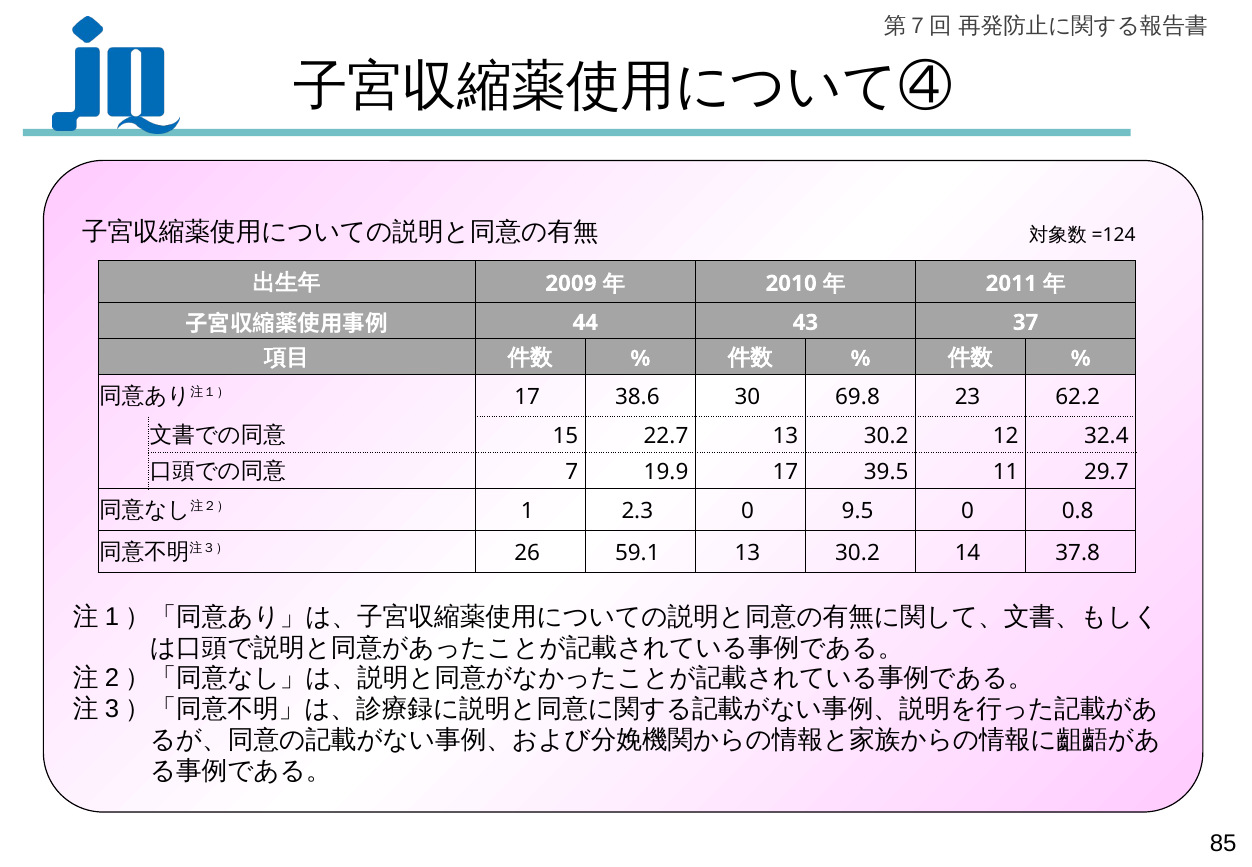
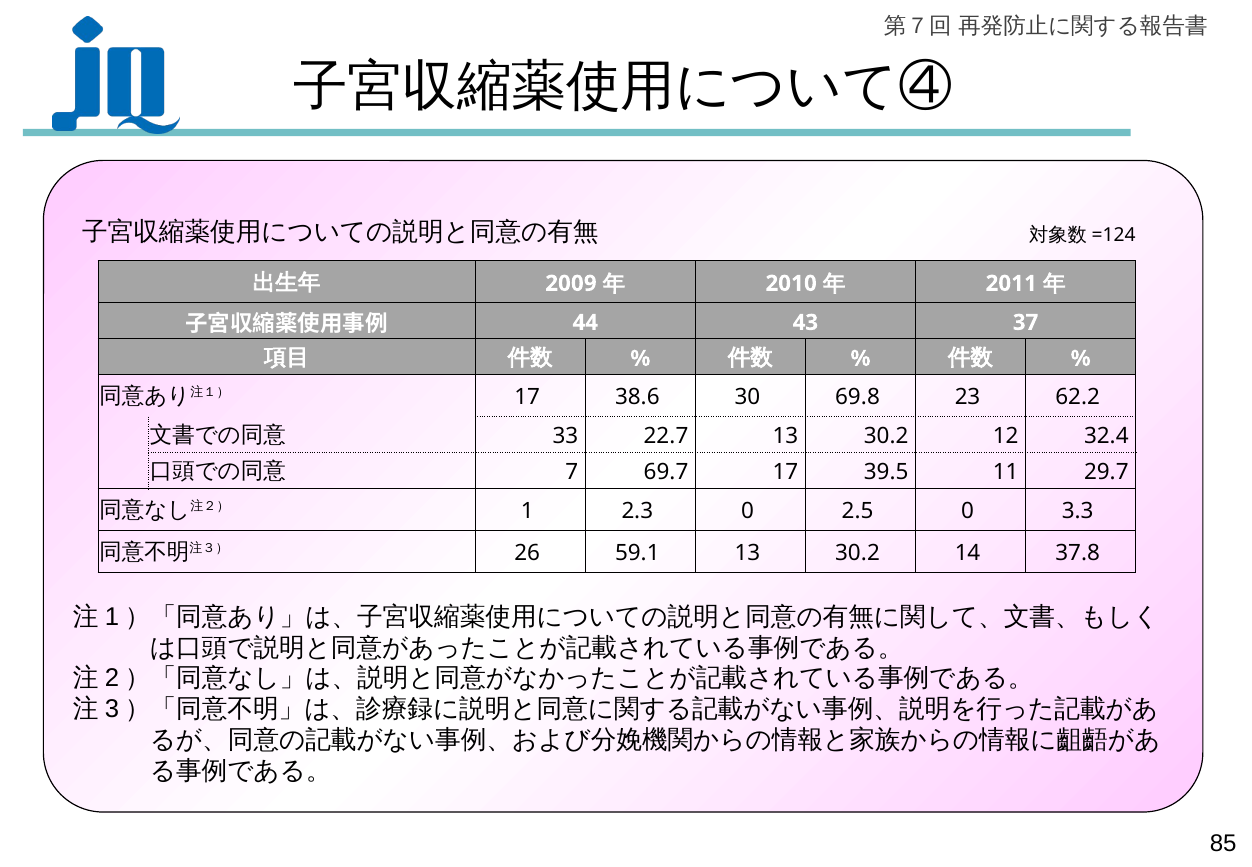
15: 15 -> 33
19.9: 19.9 -> 69.7
9.5: 9.5 -> 2.5
0.8: 0.8 -> 3.3
